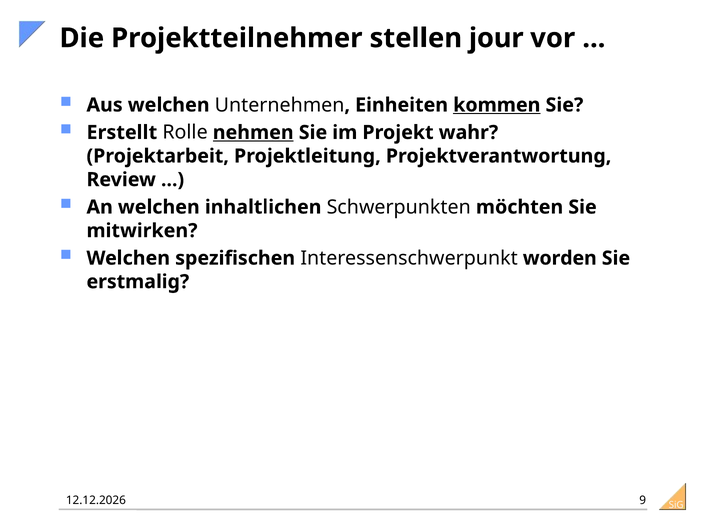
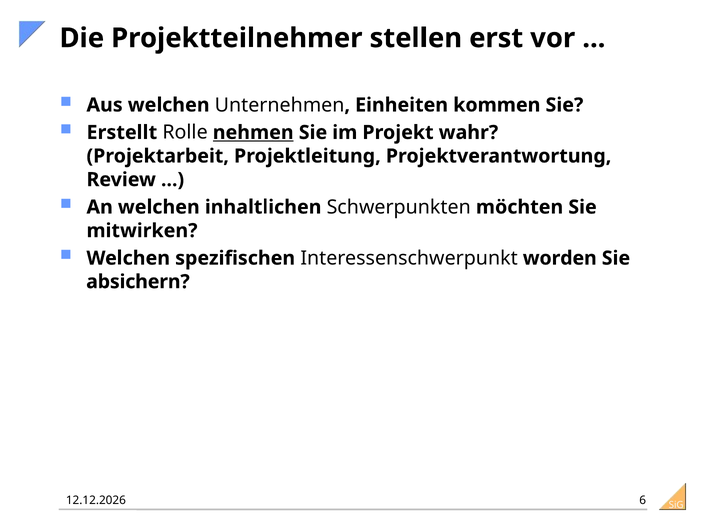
jour: jour -> erst
kommen underline: present -> none
erstmalig: erstmalig -> absichern
9: 9 -> 6
